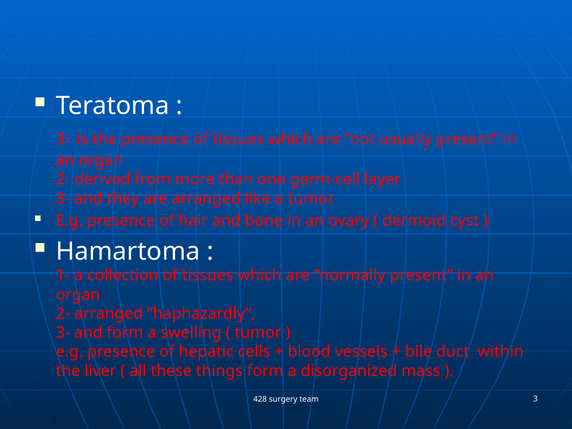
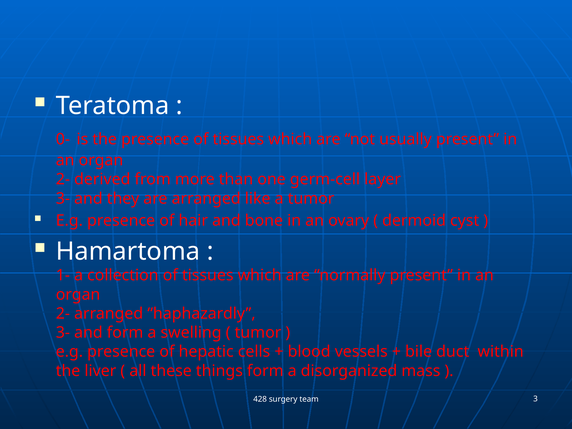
3- at (63, 139): 3- -> 0-
